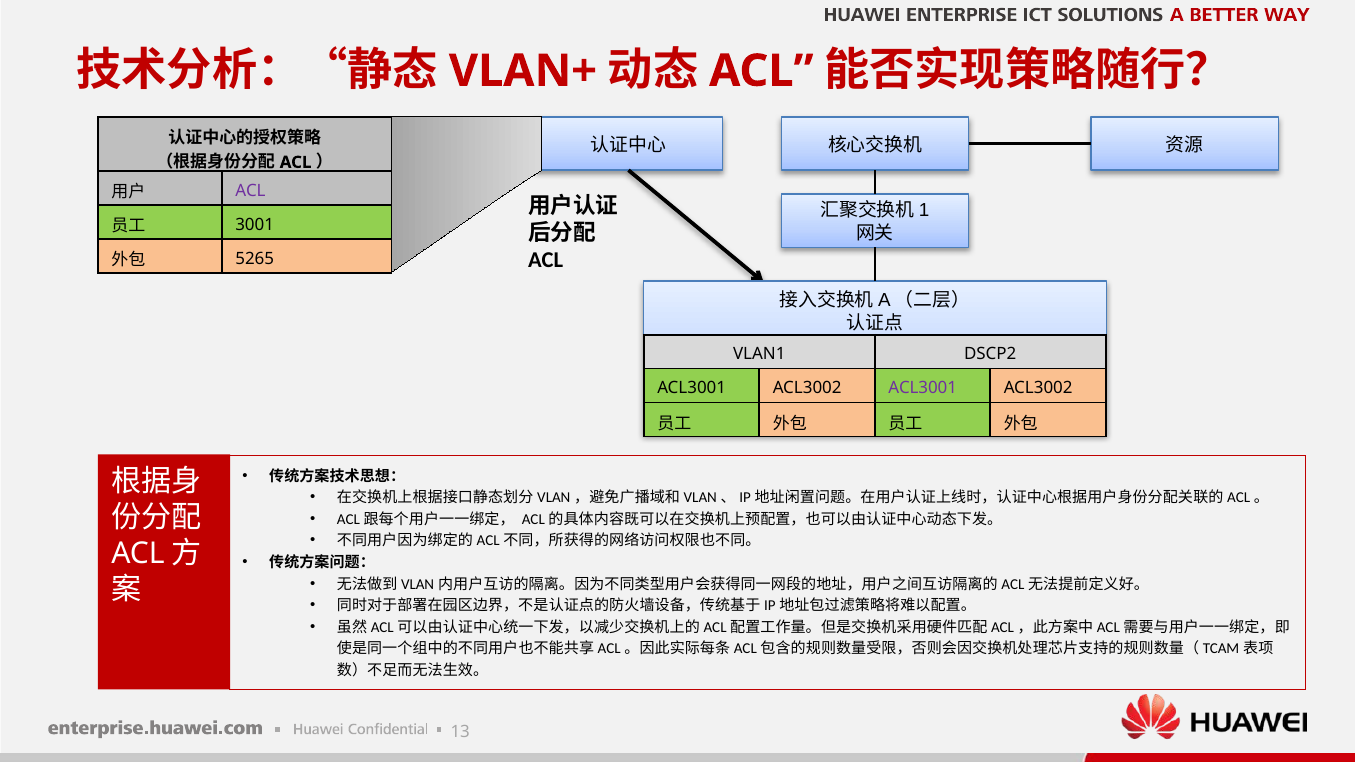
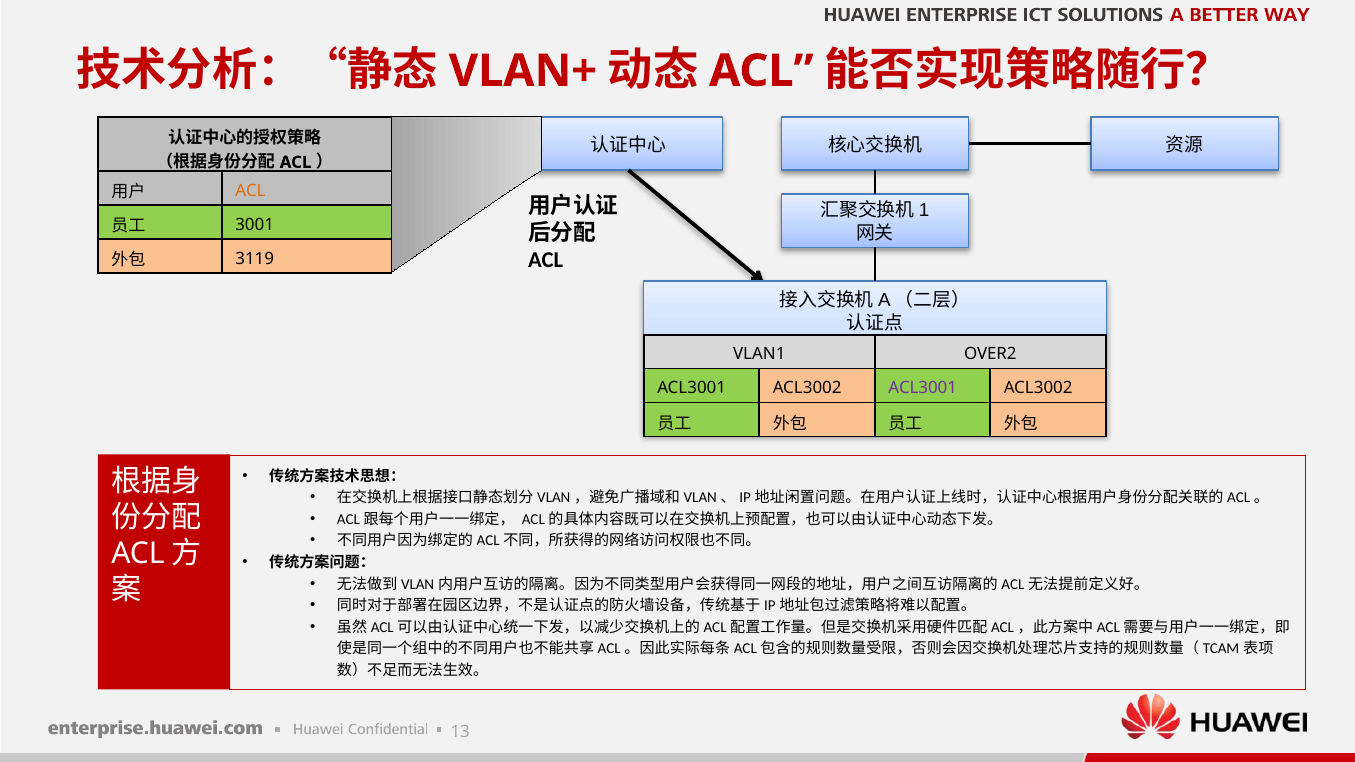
ACL at (250, 191) colour: purple -> orange
5265: 5265 -> 3119
DSCP2: DSCP2 -> OVER2
